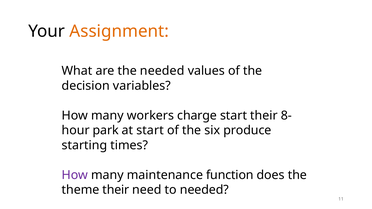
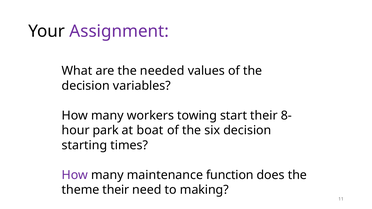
Assignment colour: orange -> purple
charge: charge -> towing
at start: start -> boat
six produce: produce -> decision
to needed: needed -> making
